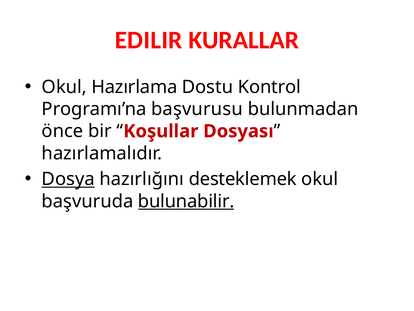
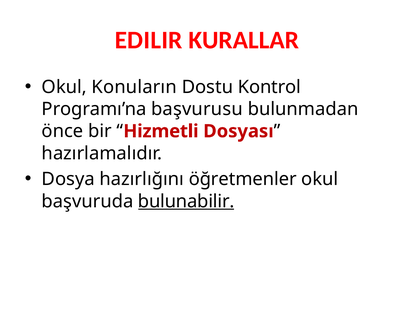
Hazırlama: Hazırlama -> Konuların
Koşullar: Koşullar -> Hizmetli
Dosya underline: present -> none
desteklemek: desteklemek -> öğretmenler
